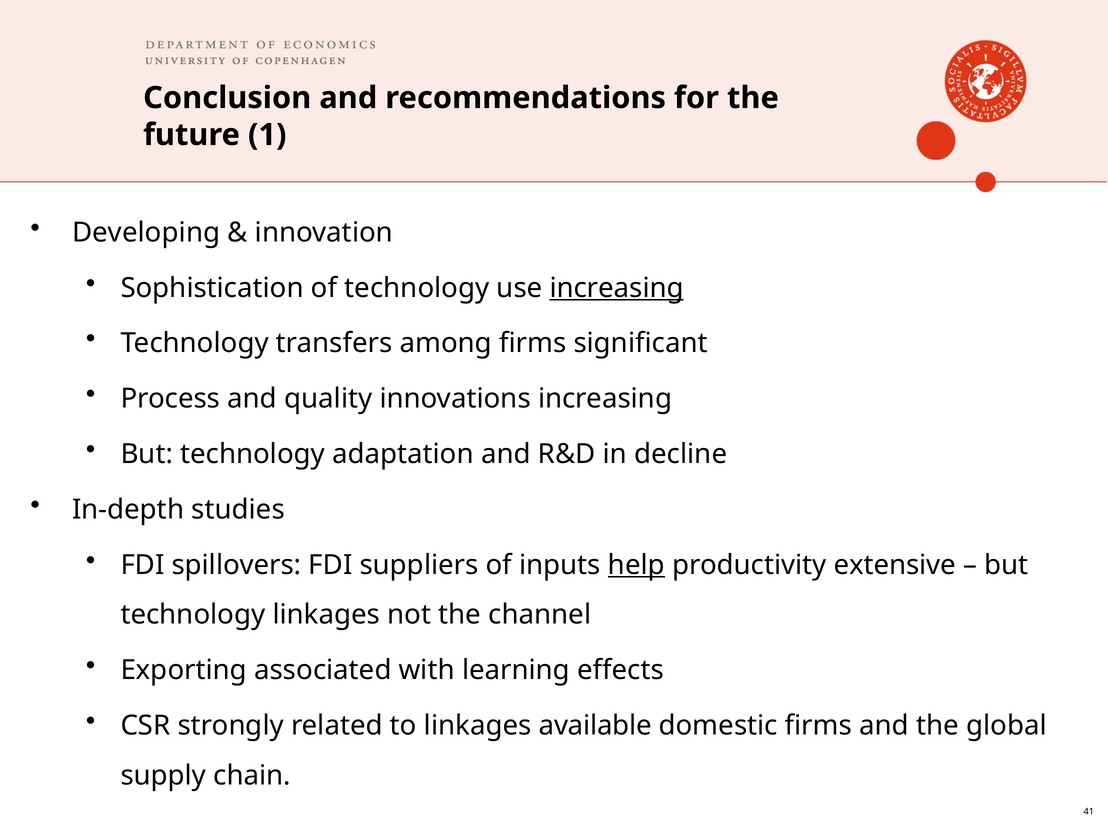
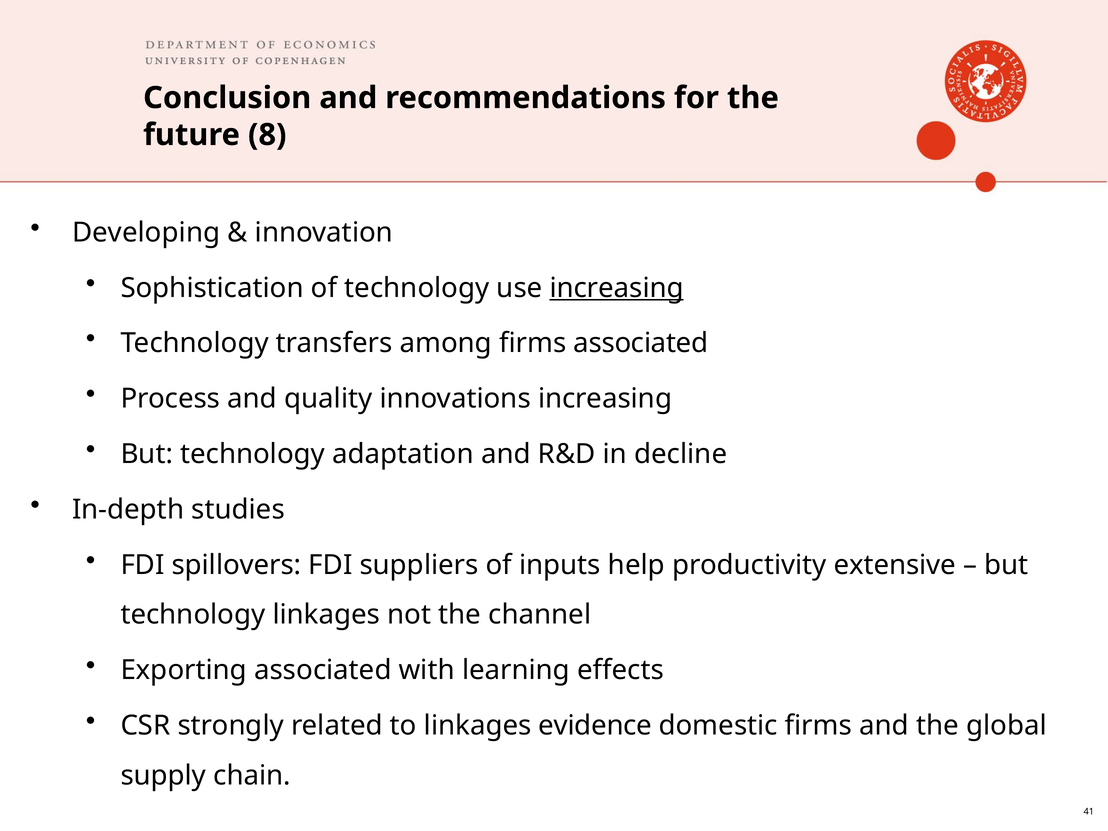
1: 1 -> 8
firms significant: significant -> associated
help underline: present -> none
available: available -> evidence
